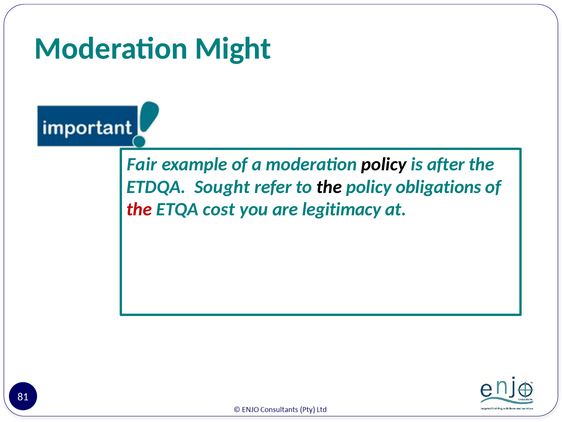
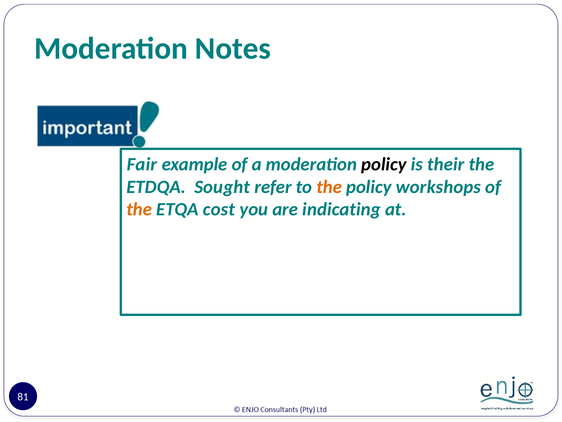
Might: Might -> Notes
after: after -> their
the at (329, 187) colour: black -> orange
obligations: obligations -> workshops
the at (139, 209) colour: red -> orange
legitimacy: legitimacy -> indicating
